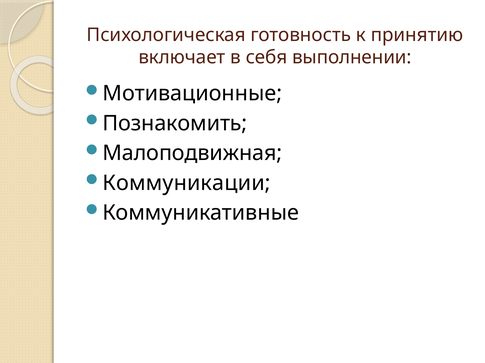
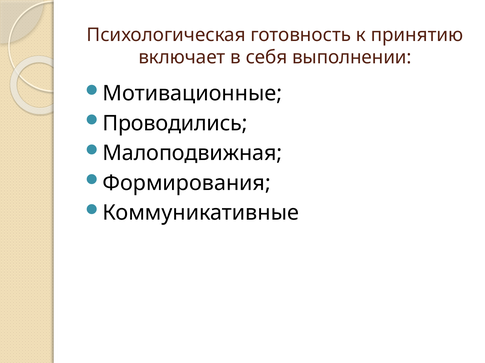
Познакомить: Познакомить -> Проводились
Коммуникации: Коммуникации -> Формирования
